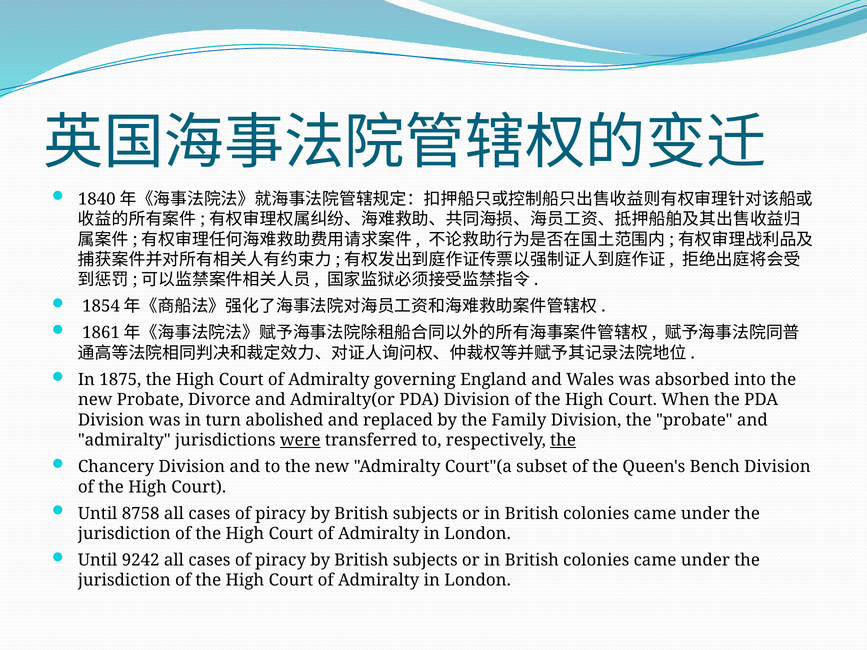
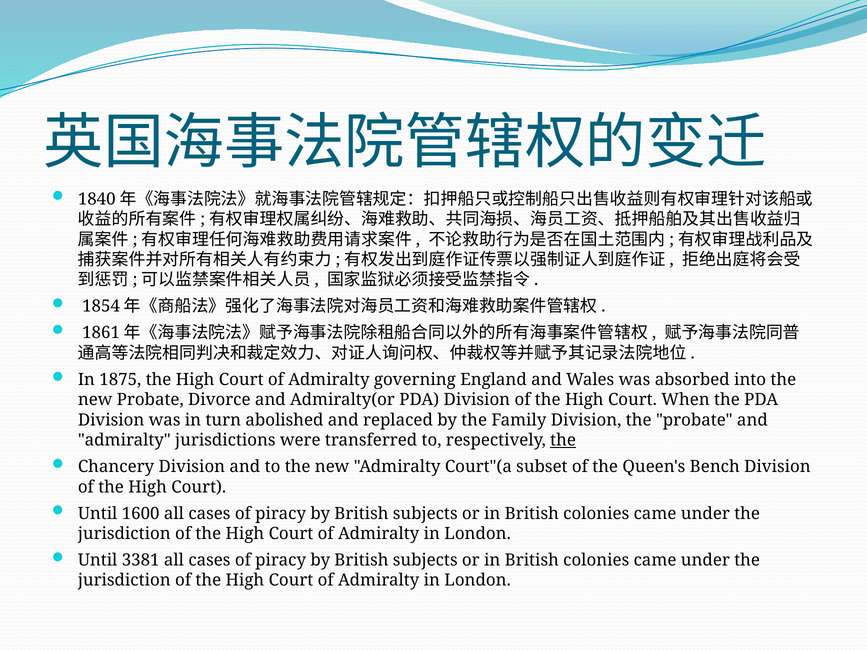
were underline: present -> none
8758: 8758 -> 1600
9242: 9242 -> 3381
